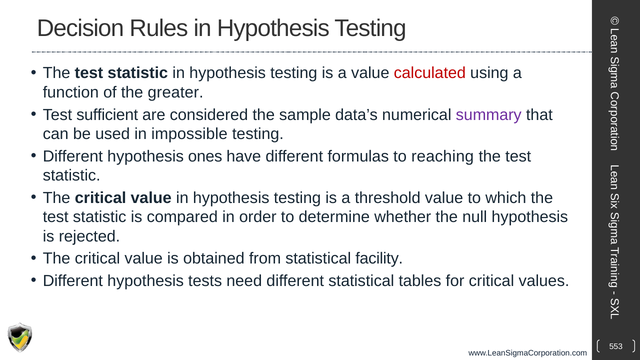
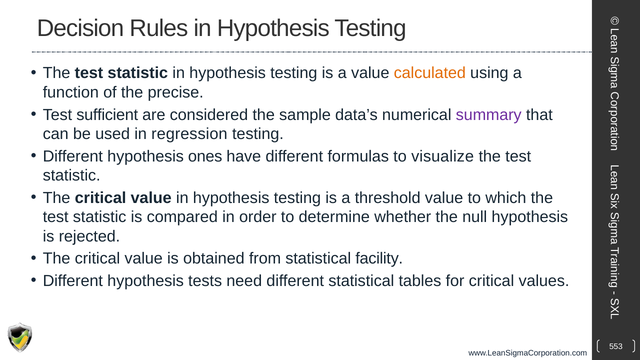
calculated colour: red -> orange
greater: greater -> precise
impossible: impossible -> regression
reaching: reaching -> visualize
